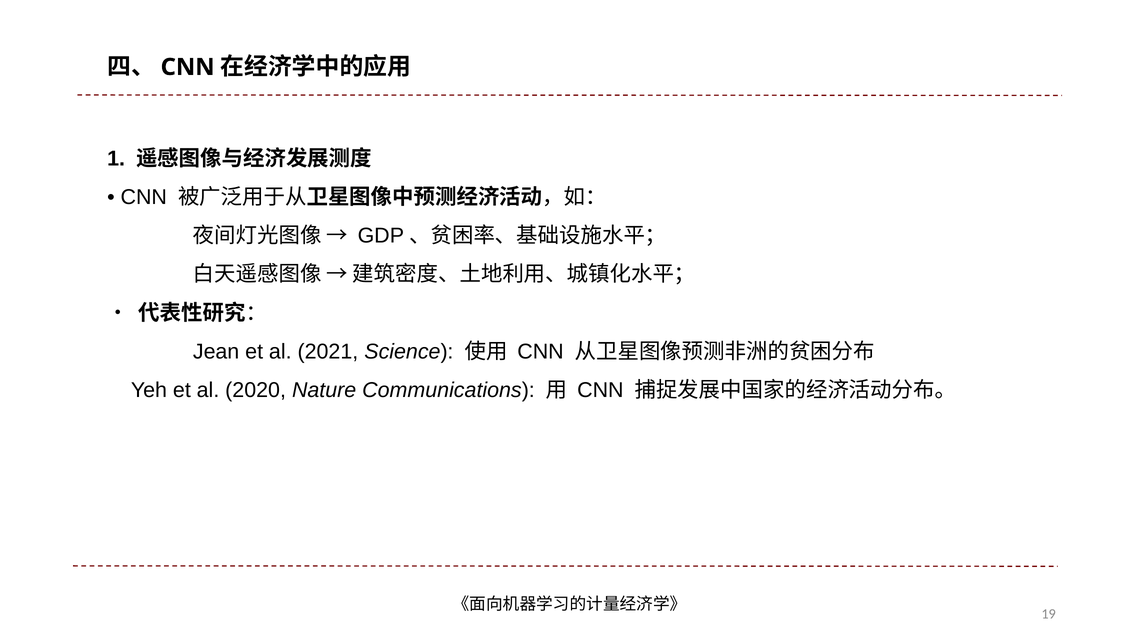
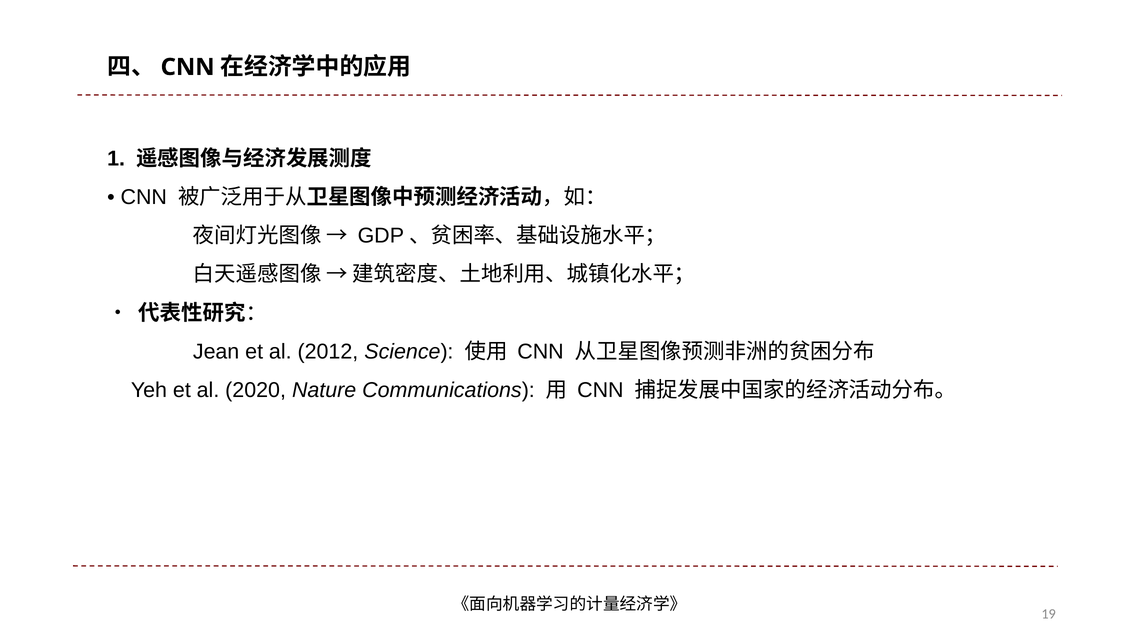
2021: 2021 -> 2012
